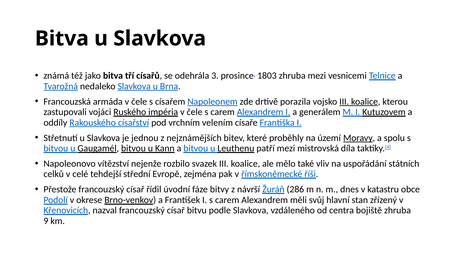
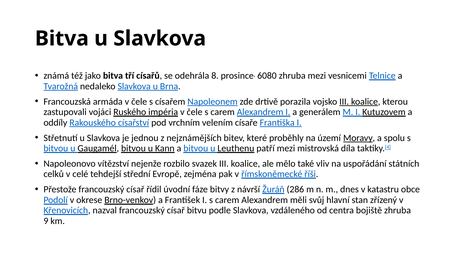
3: 3 -> 8
1803: 1803 -> 6080
